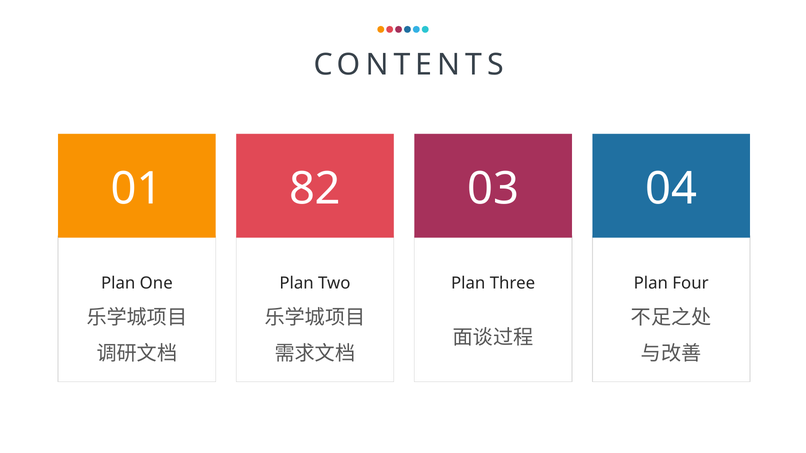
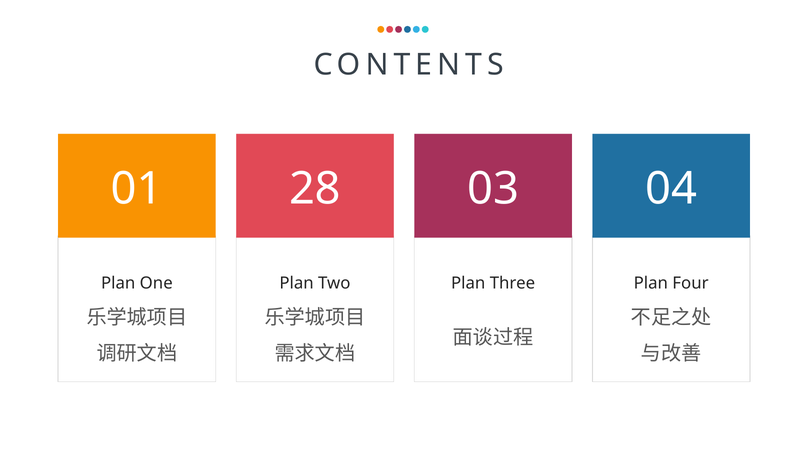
82: 82 -> 28
